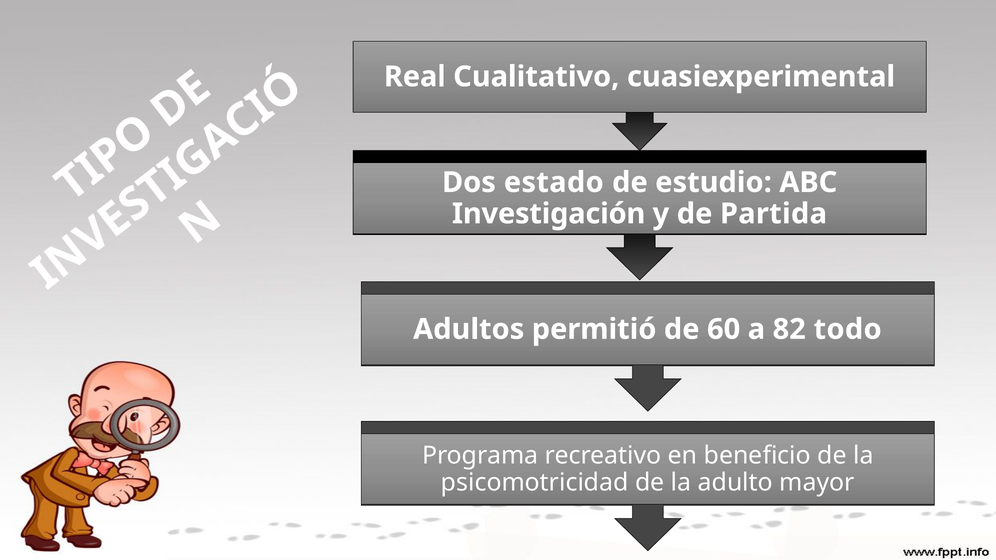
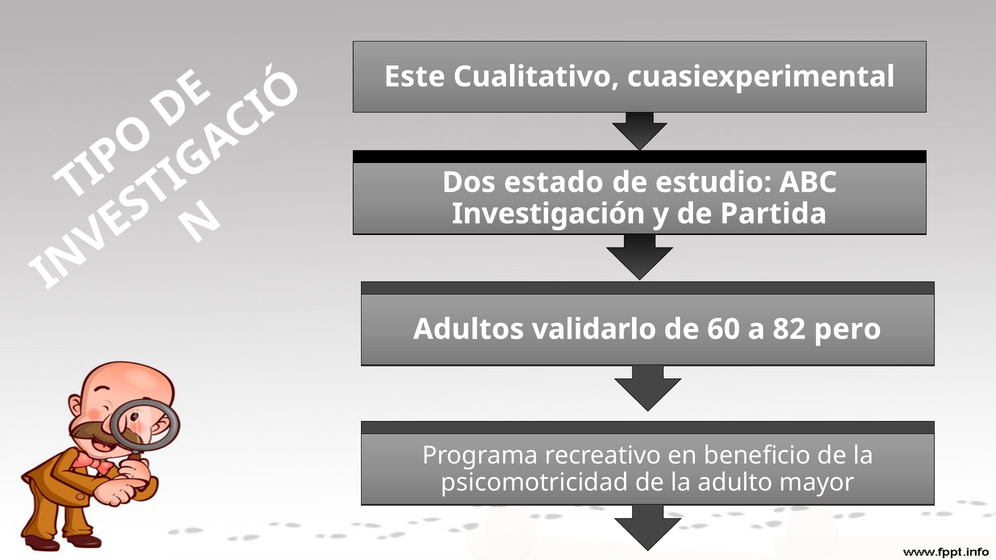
Real: Real -> Este
permitió: permitió -> validarlo
todo: todo -> pero
